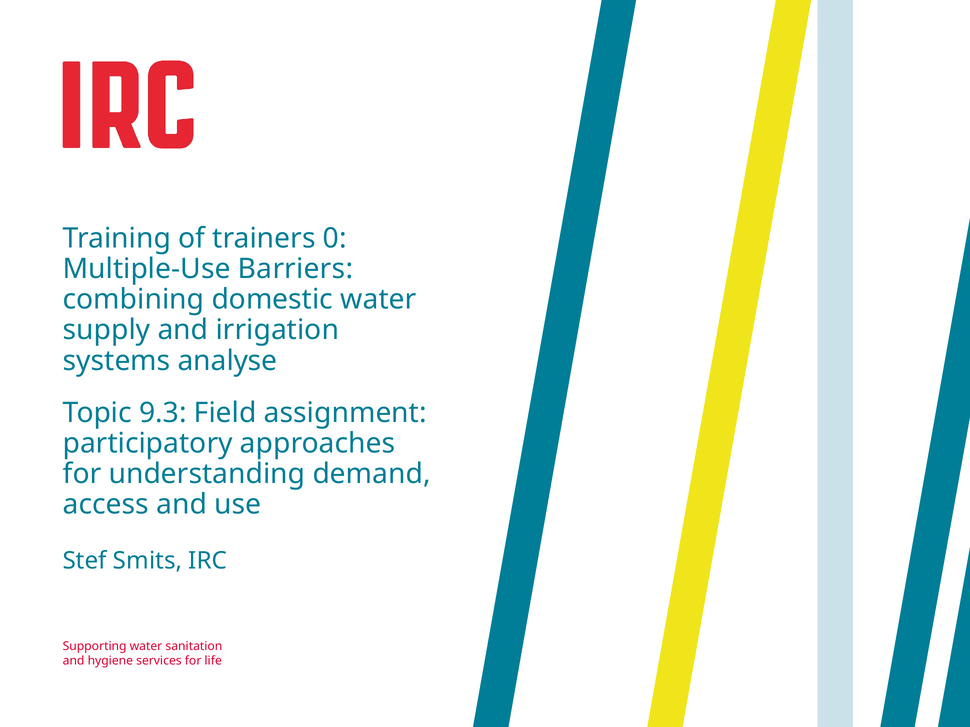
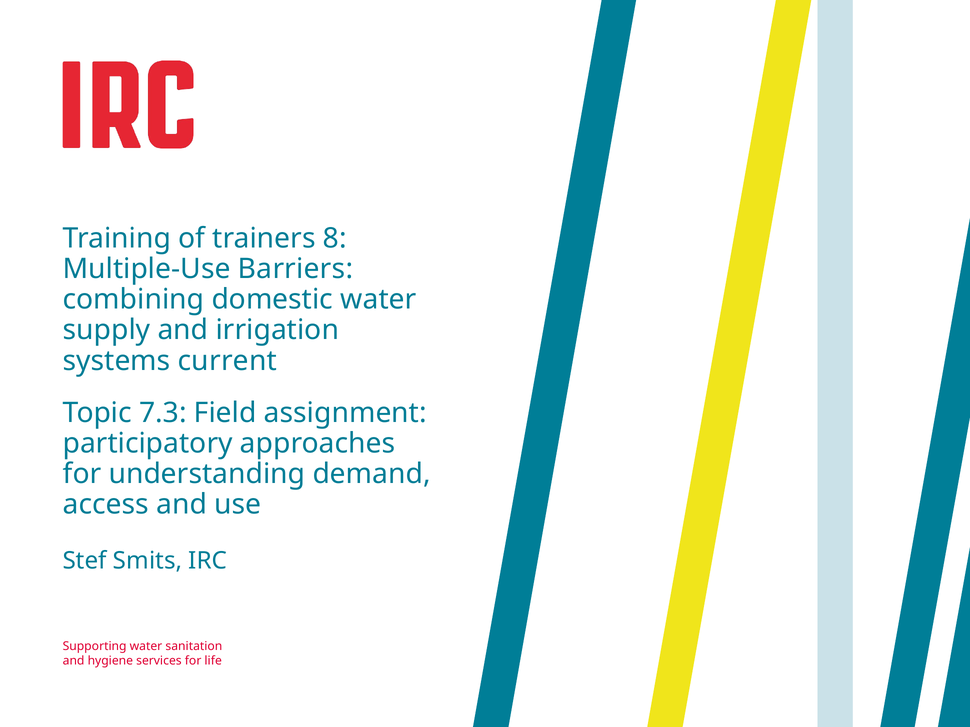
0: 0 -> 8
analyse: analyse -> current
9.3: 9.3 -> 7.3
